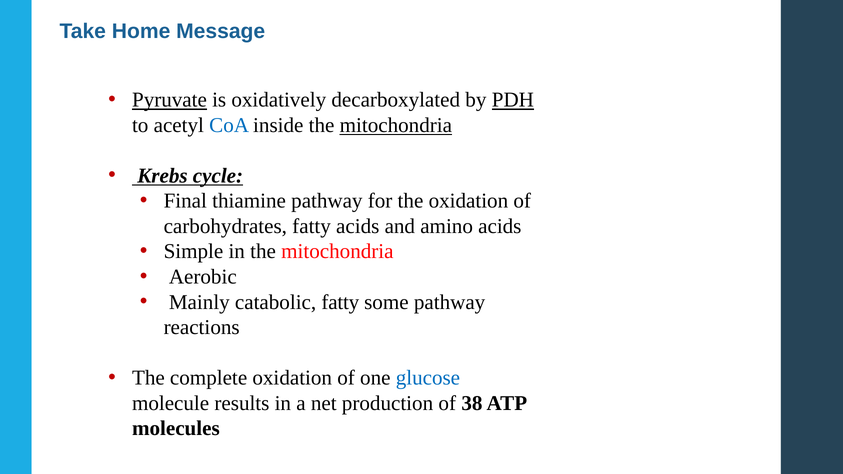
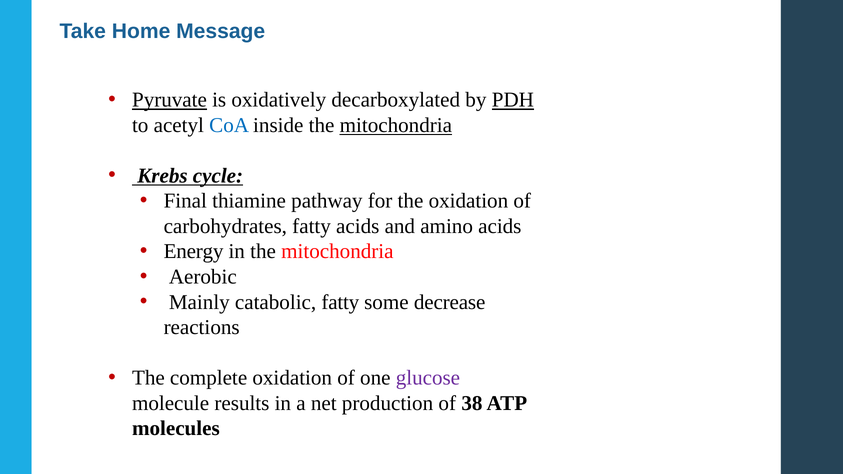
Simple: Simple -> Energy
some pathway: pathway -> decrease
glucose colour: blue -> purple
